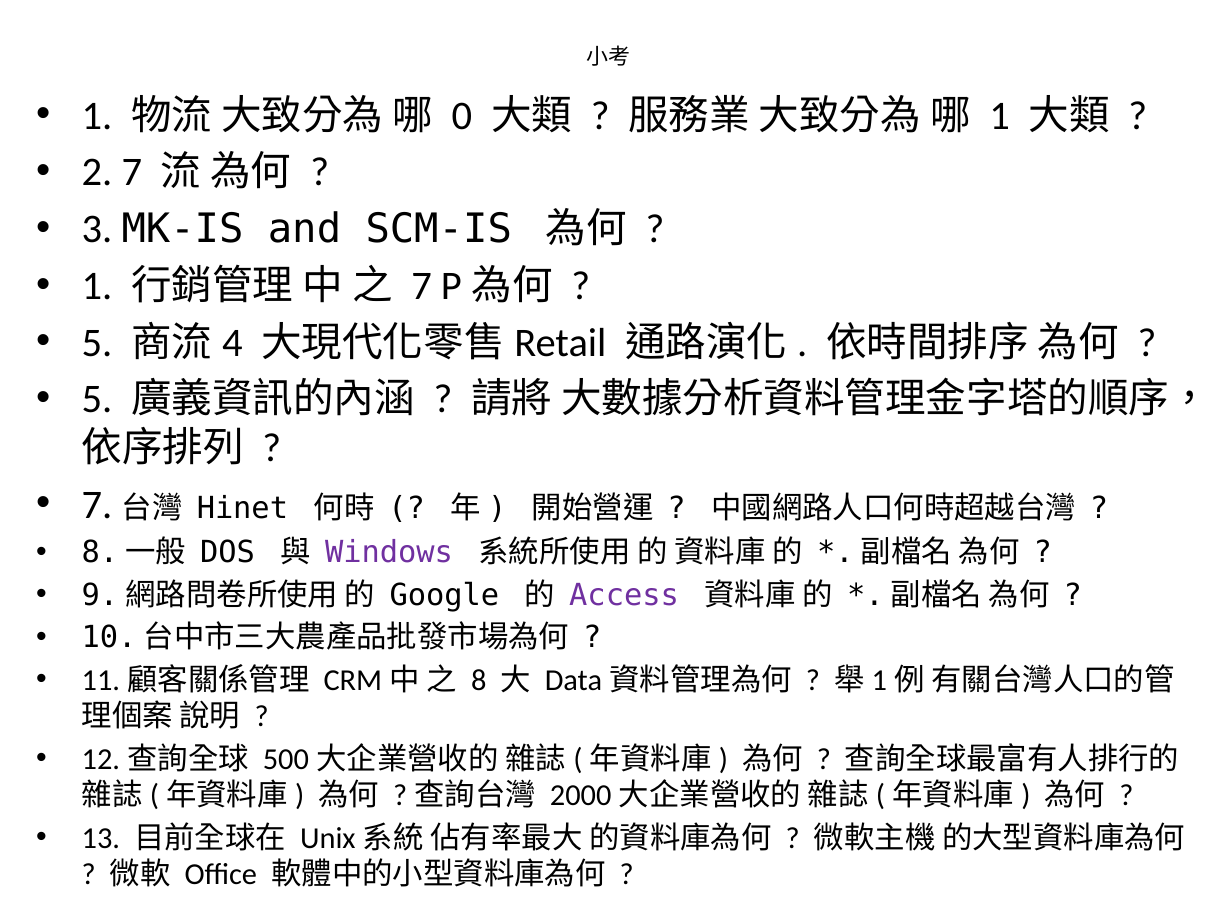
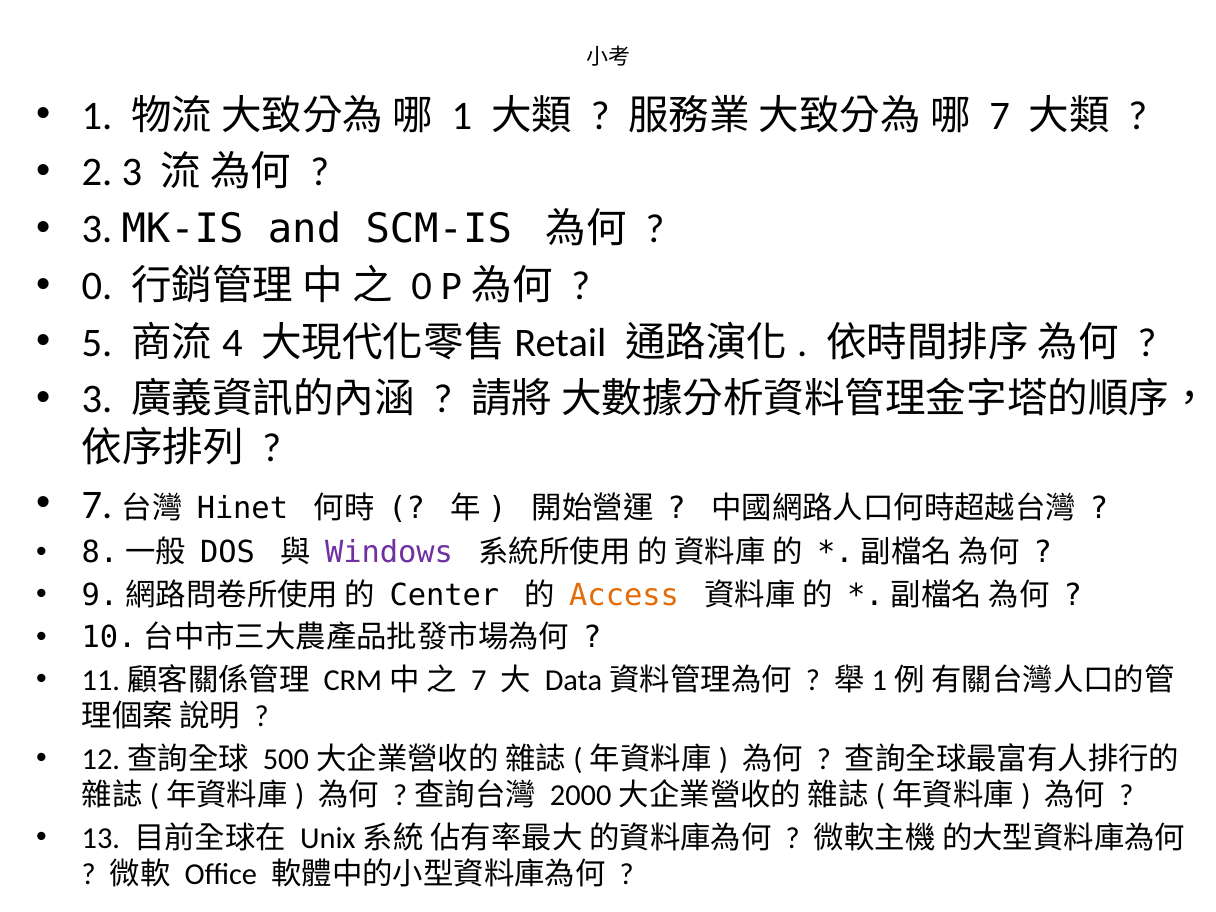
0 at (462, 116): 0 -> 1
1 at (1000, 116): 1 -> 7
2 7: 7 -> 3
1 at (97, 286): 1 -> 0
7 at (422, 286): 7 -> 0
5 at (97, 399): 5 -> 3
Google: Google -> Center
Access colour: purple -> orange
8 at (479, 680): 8 -> 7
